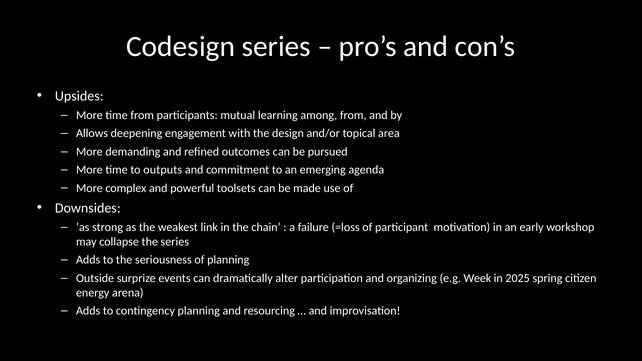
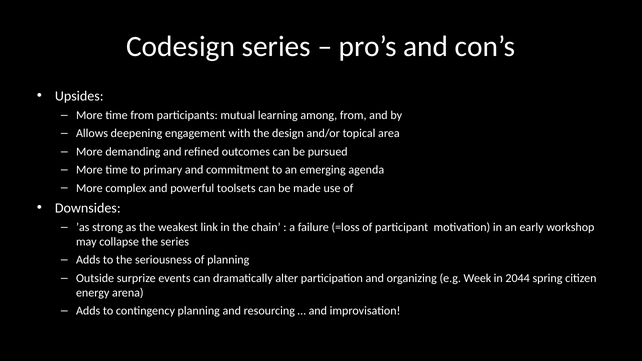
outputs: outputs -> primary
2025: 2025 -> 2044
